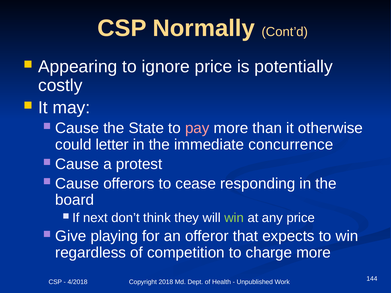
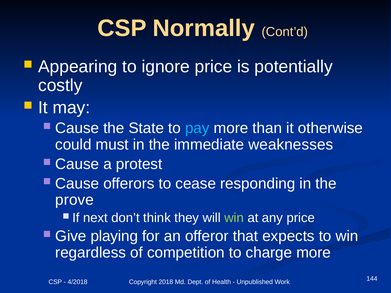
pay colour: pink -> light blue
letter: letter -> must
concurrence: concurrence -> weaknesses
board: board -> prove
